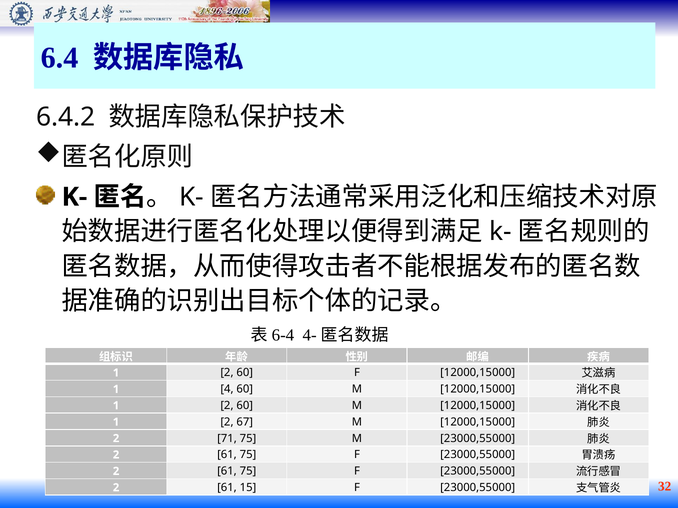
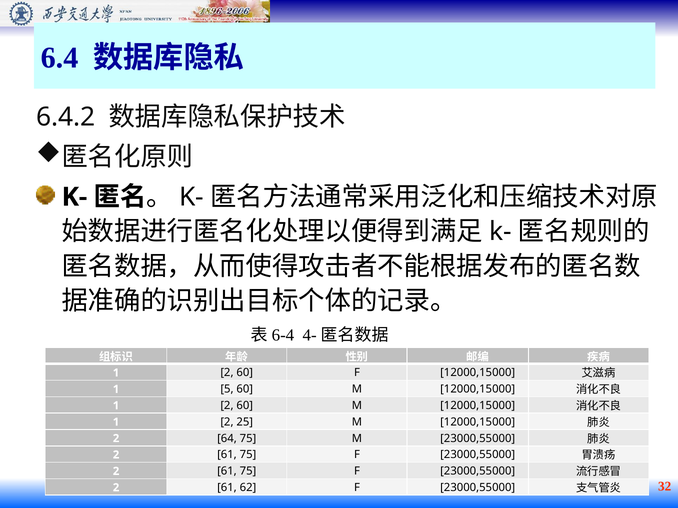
4: 4 -> 5
67: 67 -> 25
71: 71 -> 64
15: 15 -> 62
